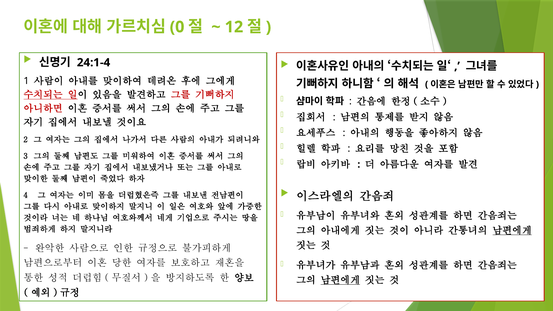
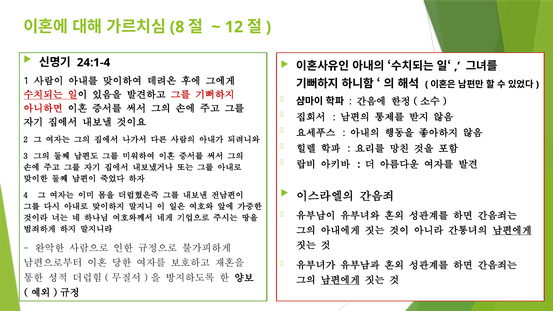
0: 0 -> 8
